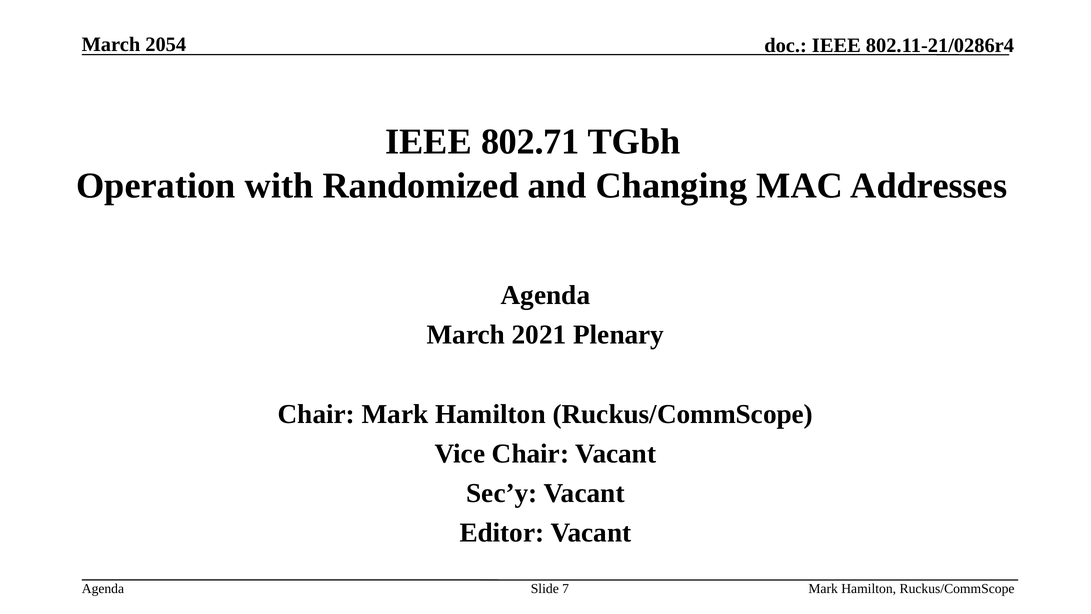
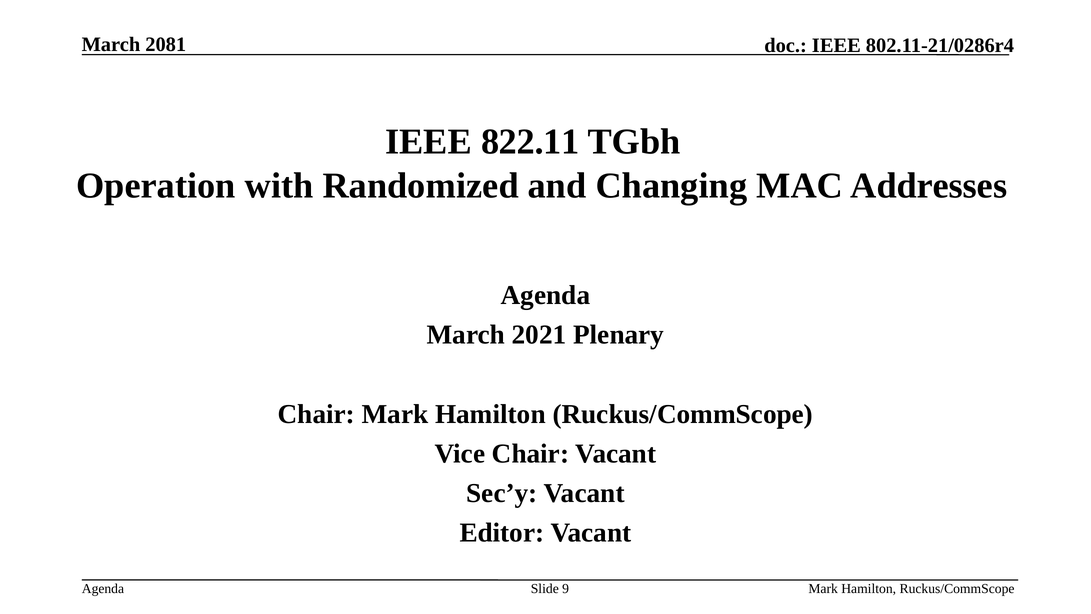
2054: 2054 -> 2081
802.71: 802.71 -> 822.11
7: 7 -> 9
